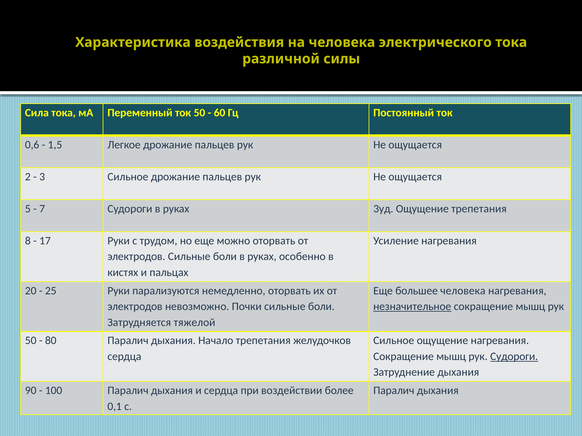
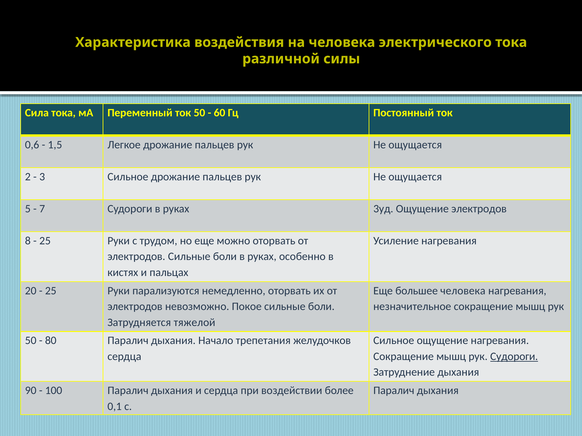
Ощущение трепетания: трепетания -> электродов
17 at (45, 241): 17 -> 25
Почки: Почки -> Покое
незначительное underline: present -> none
